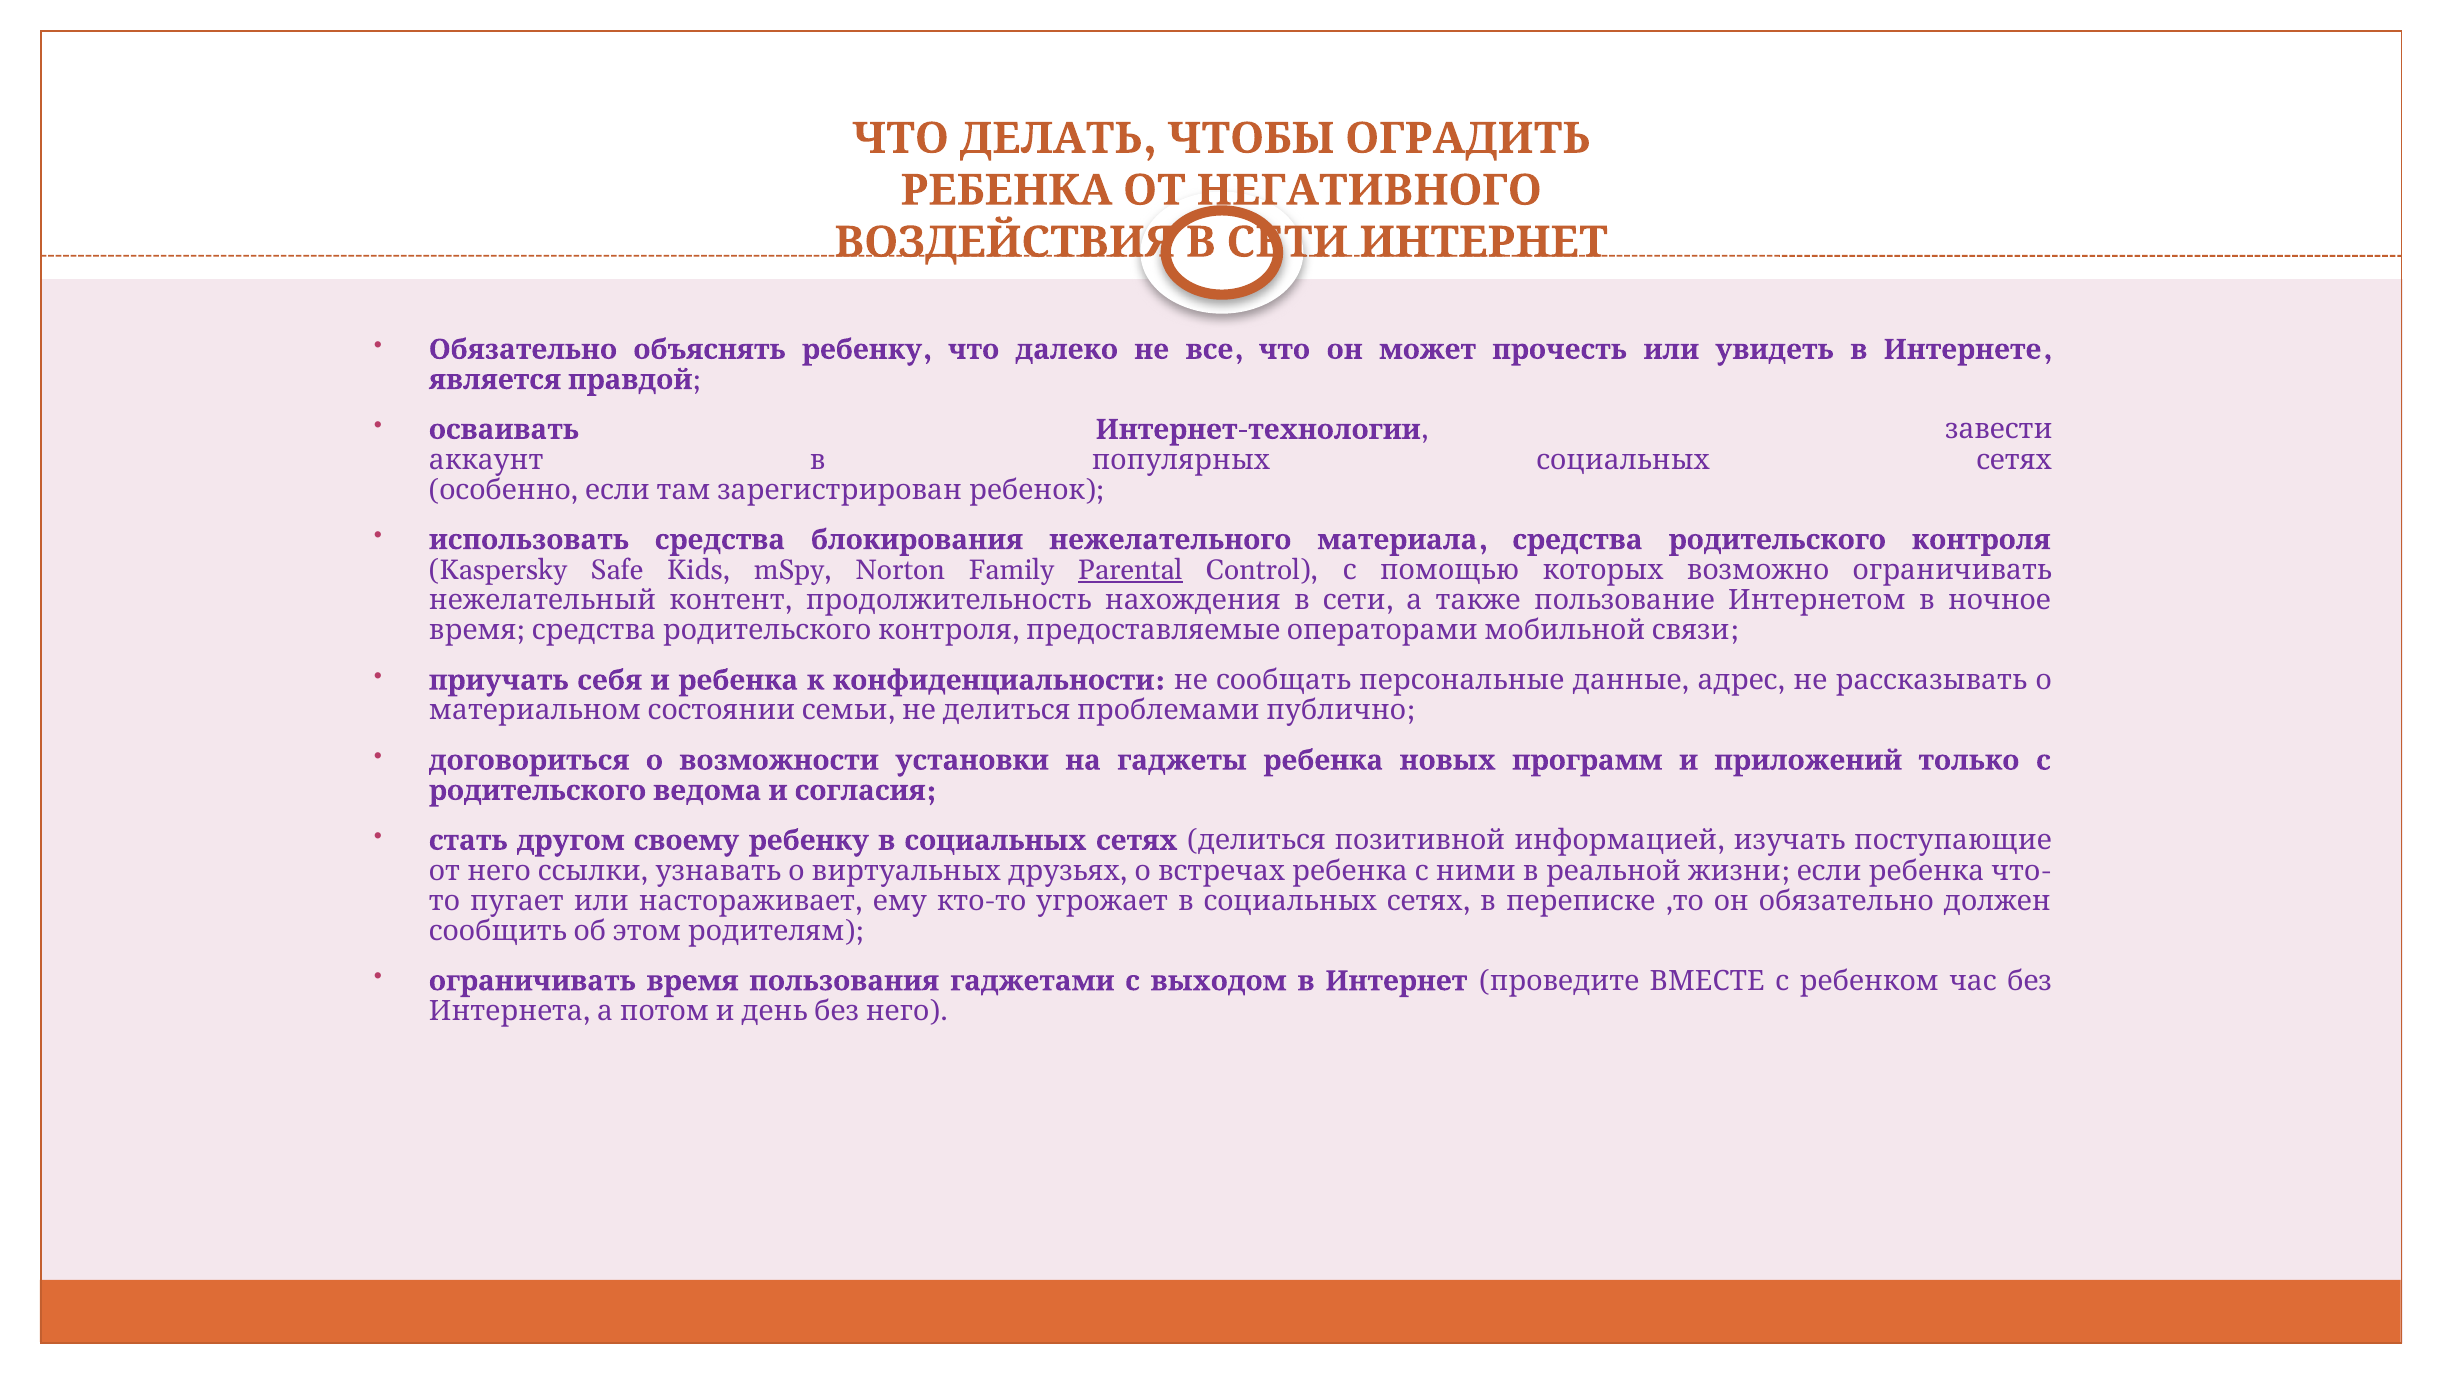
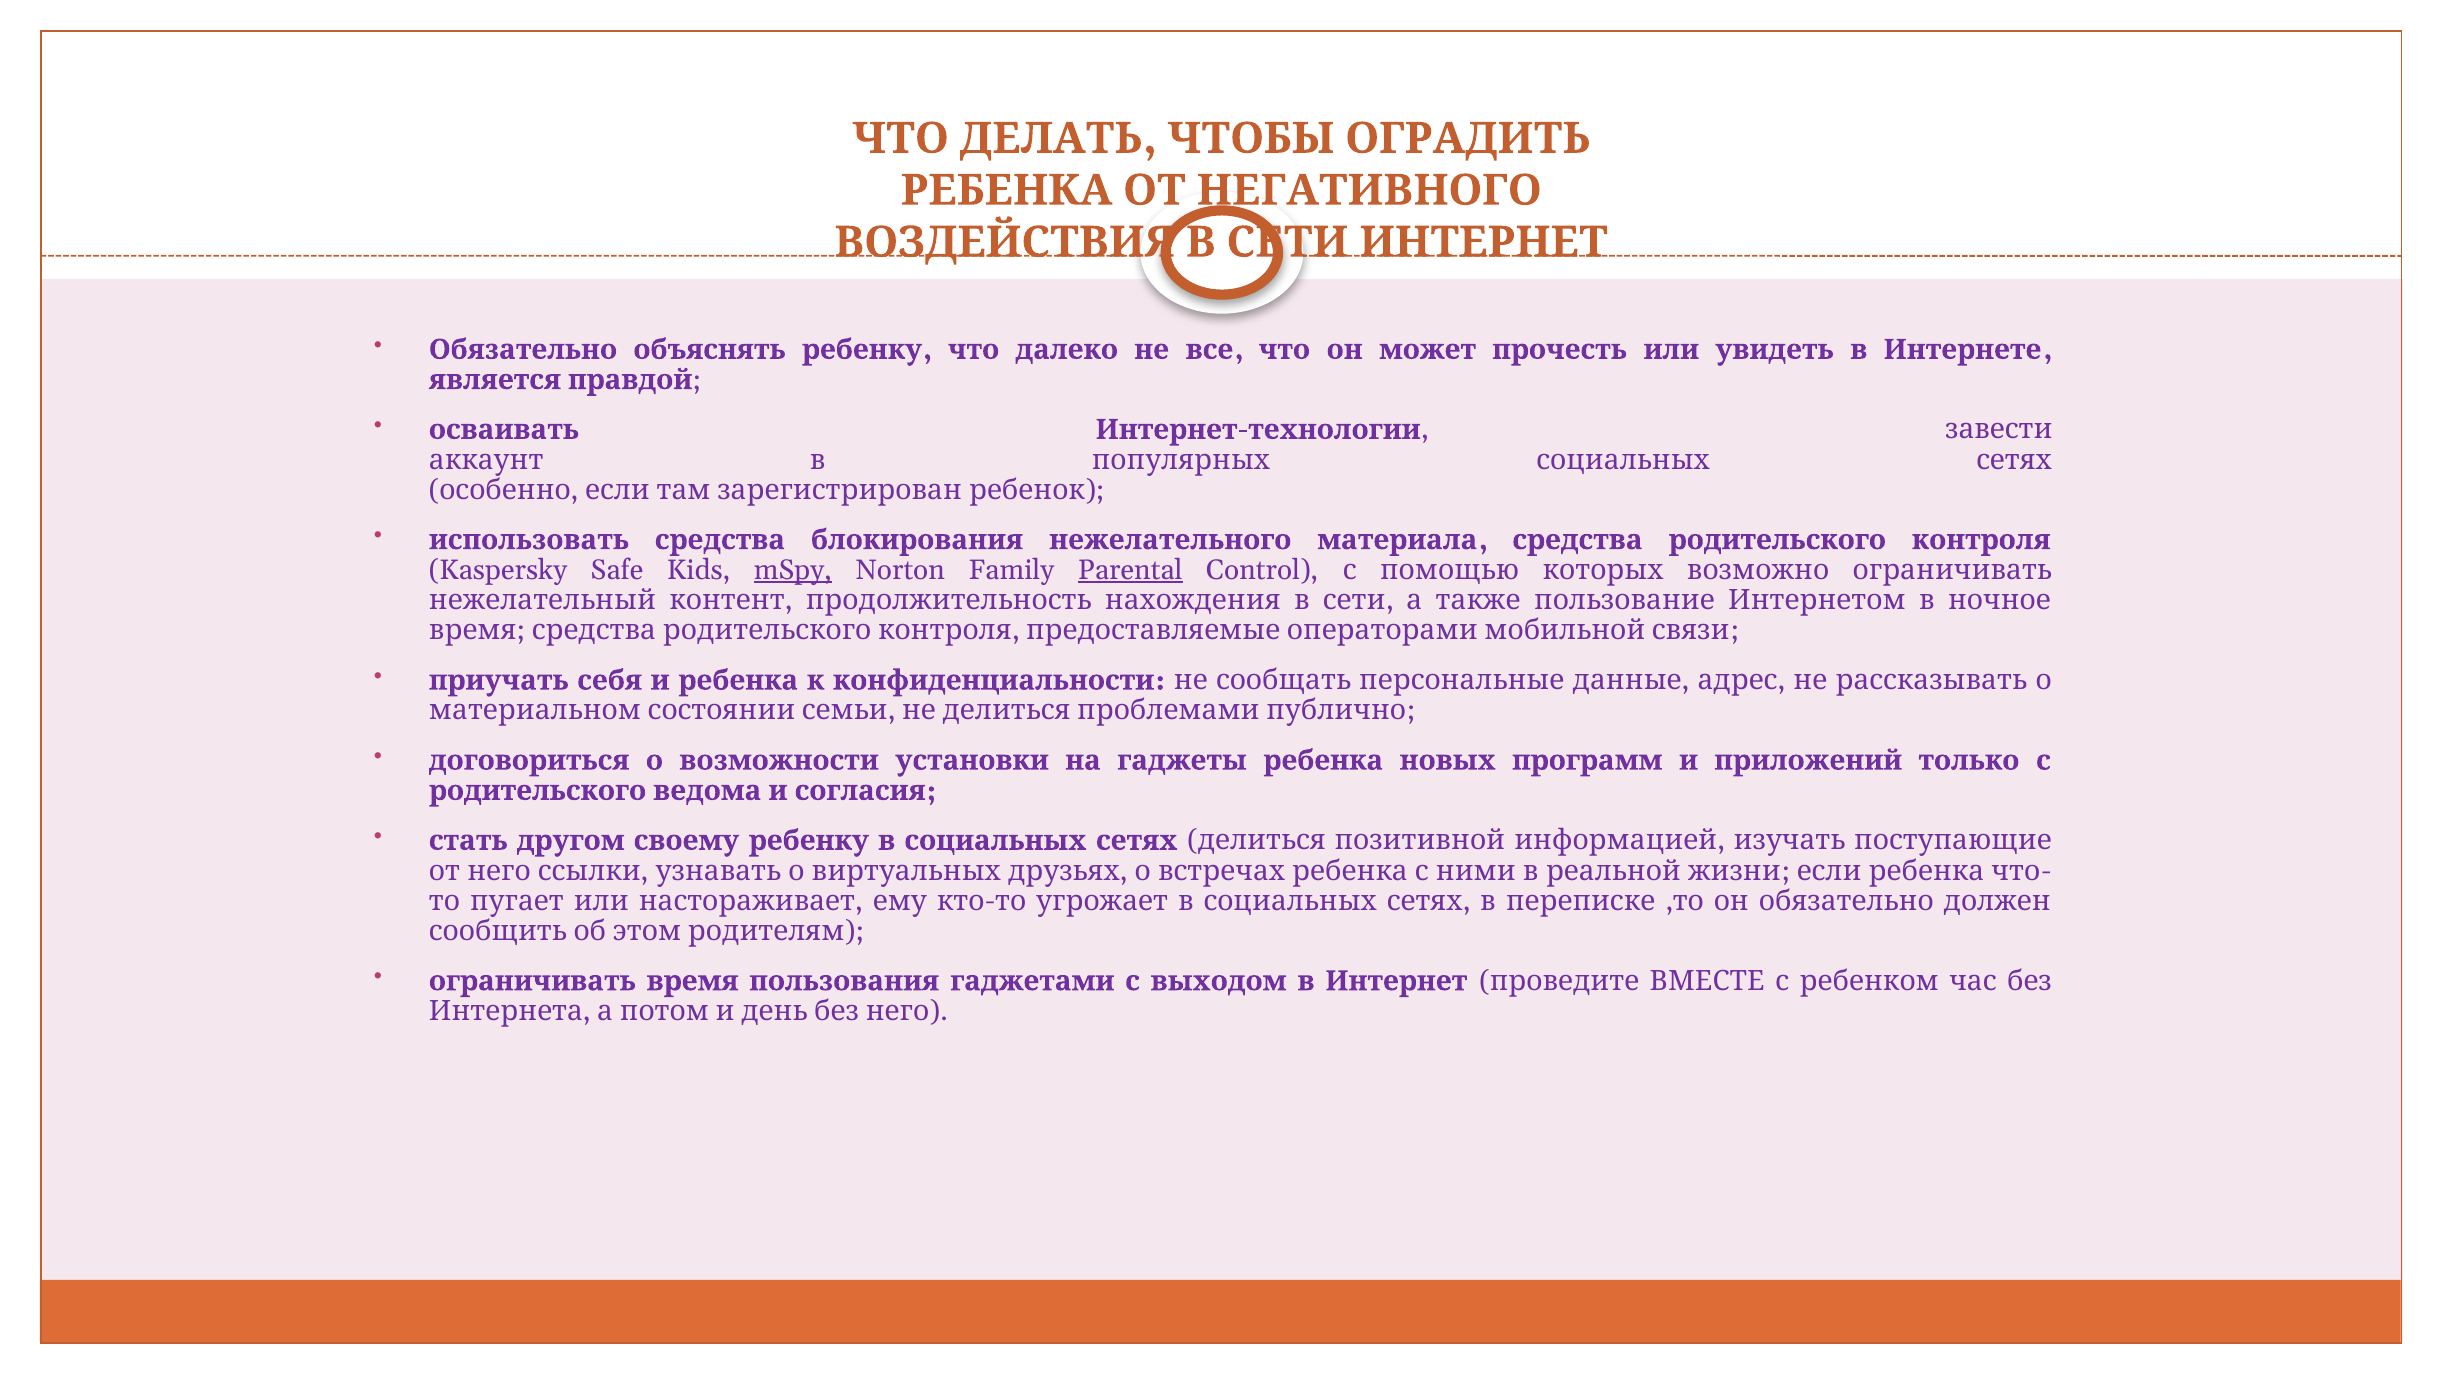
mSpy underline: none -> present
